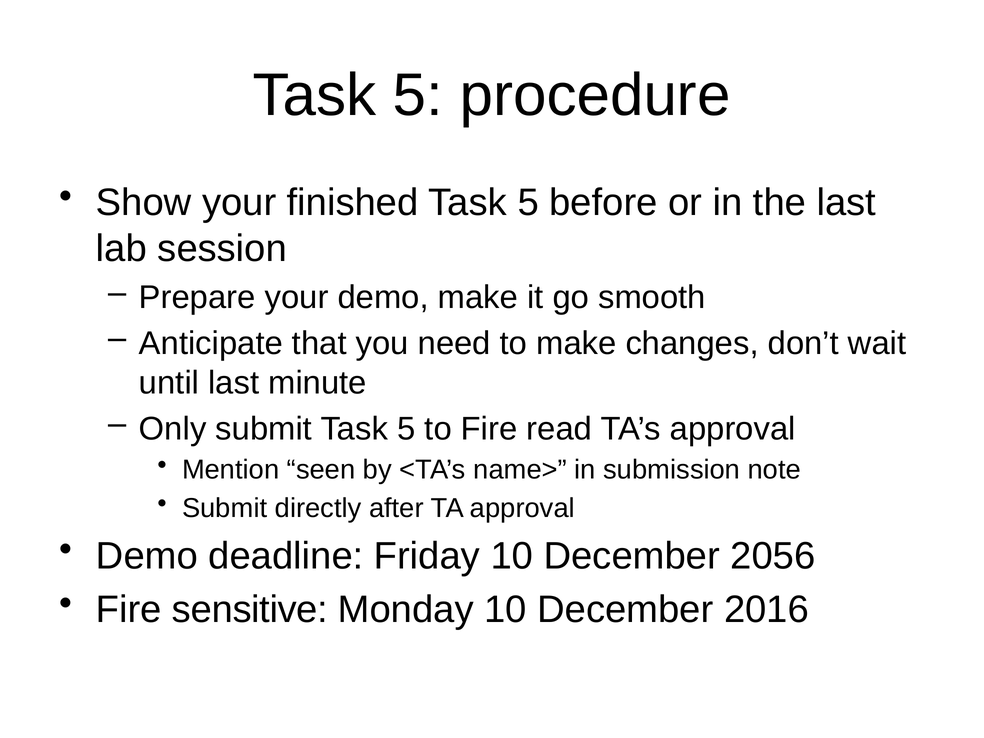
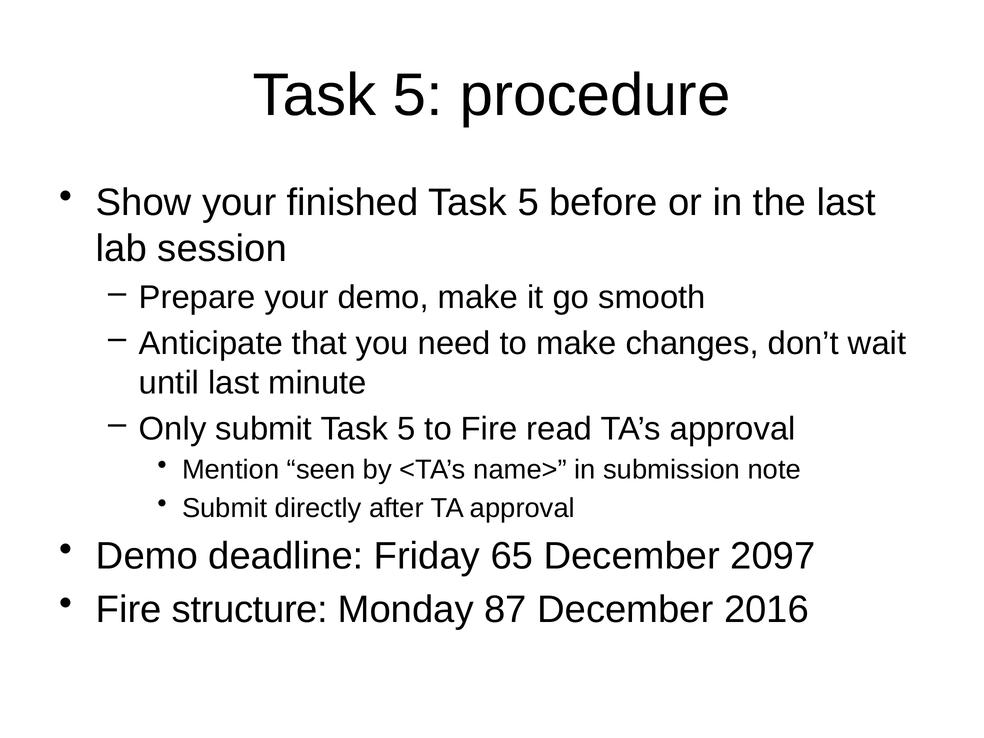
Friday 10: 10 -> 65
2056: 2056 -> 2097
sensitive: sensitive -> structure
Monday 10: 10 -> 87
